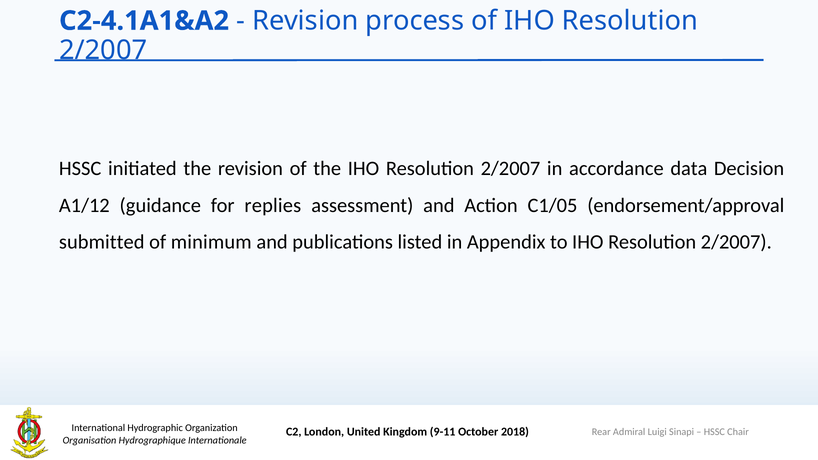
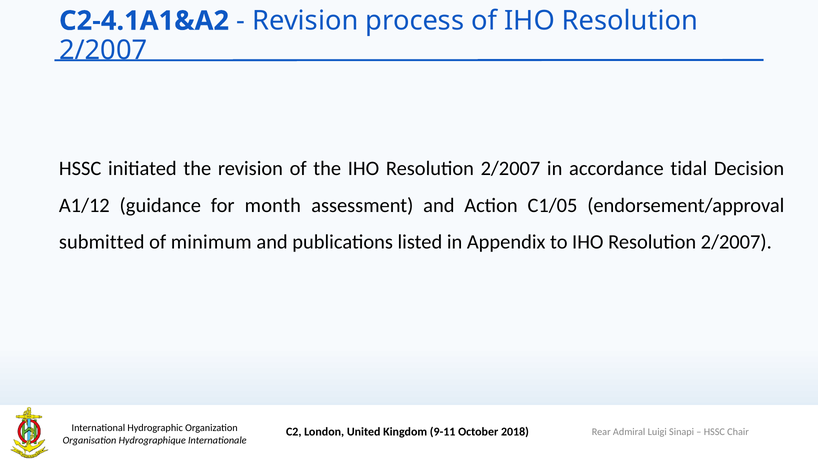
data: data -> tidal
replies: replies -> month
